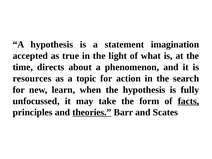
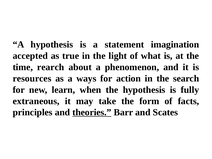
directs: directs -> rearch
topic: topic -> ways
unfocussed: unfocussed -> extraneous
facts underline: present -> none
